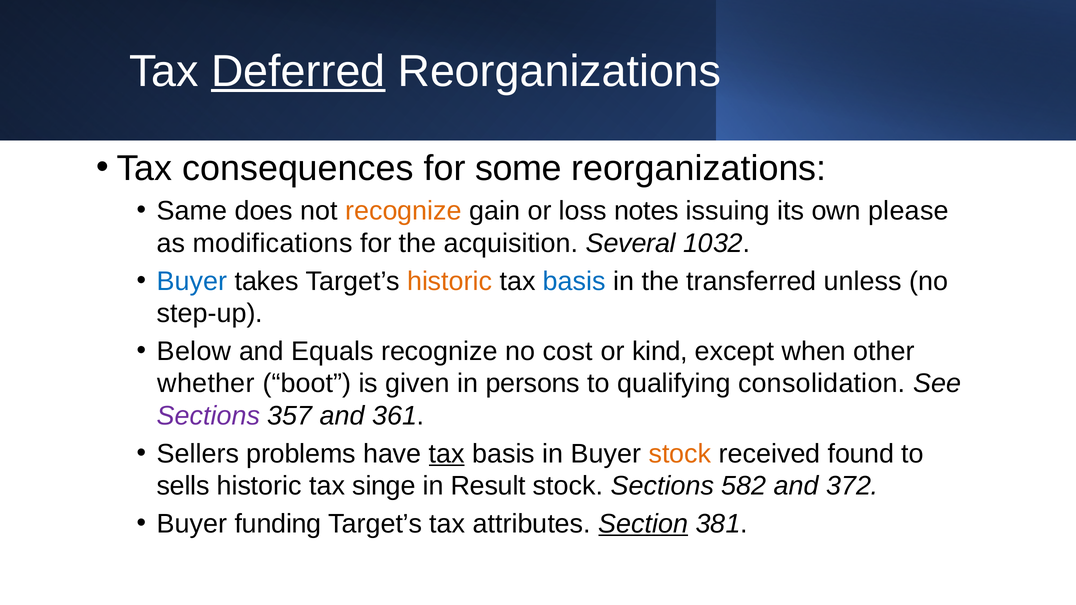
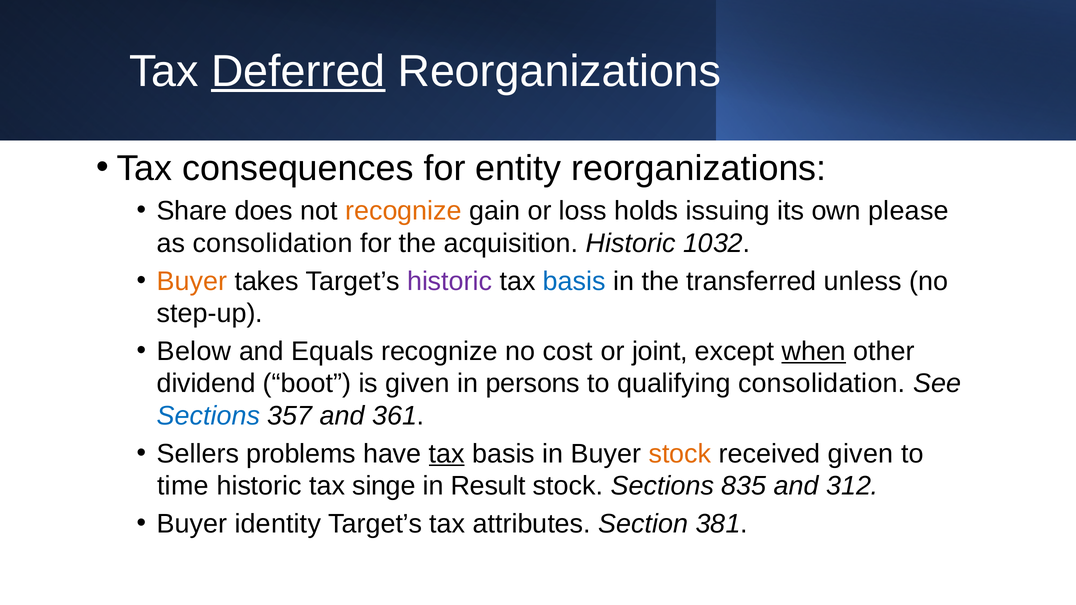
some: some -> entity
Same: Same -> Share
notes: notes -> holds
as modifications: modifications -> consolidation
acquisition Several: Several -> Historic
Buyer at (192, 281) colour: blue -> orange
historic at (450, 281) colour: orange -> purple
kind: kind -> joint
when underline: none -> present
whether: whether -> dividend
Sections at (208, 416) colour: purple -> blue
received found: found -> given
sells: sells -> time
582: 582 -> 835
372: 372 -> 312
funding: funding -> identity
Section underline: present -> none
